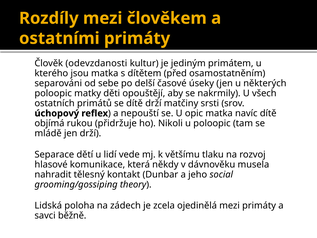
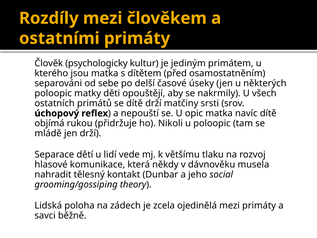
odevzdanosti: odevzdanosti -> psychologicky
